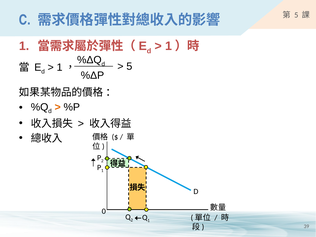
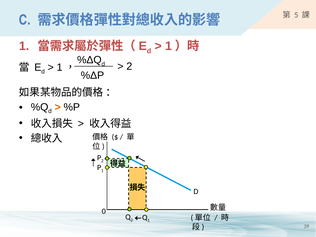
5 at (129, 66): 5 -> 2
